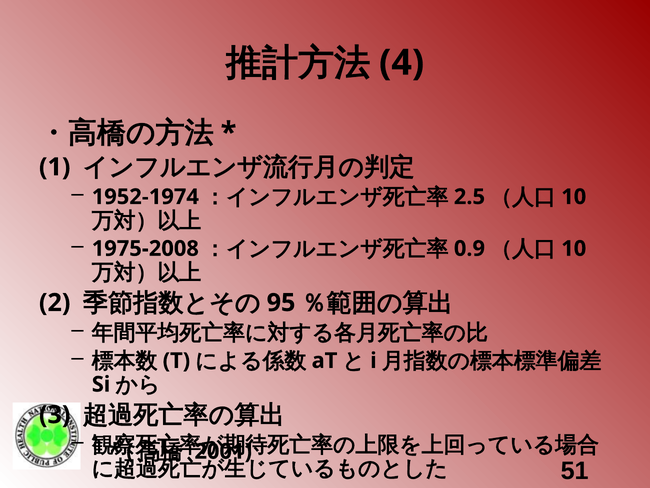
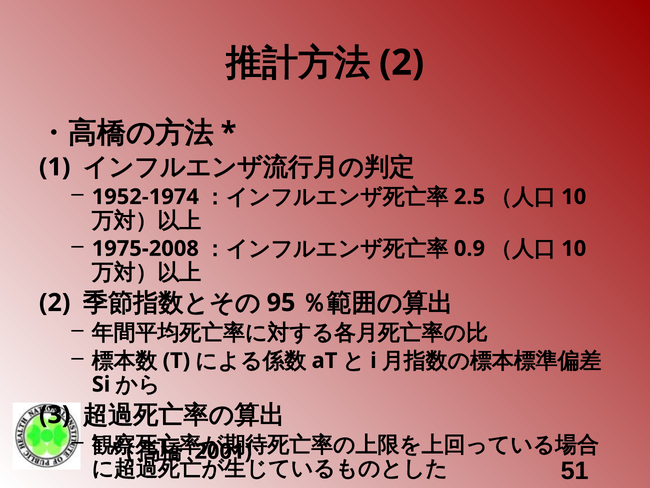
4 at (402, 63): 4 -> 2
